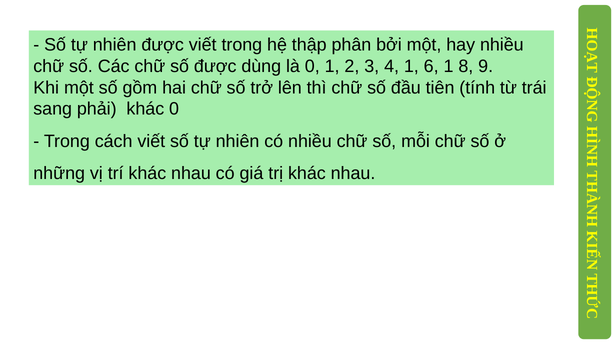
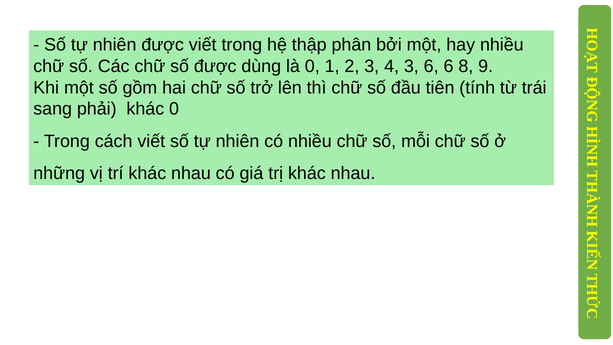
4 1: 1 -> 3
6 1: 1 -> 6
